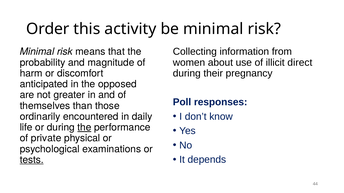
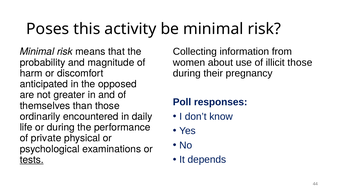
Order: Order -> Poses
illicit direct: direct -> those
the at (84, 128) underline: present -> none
